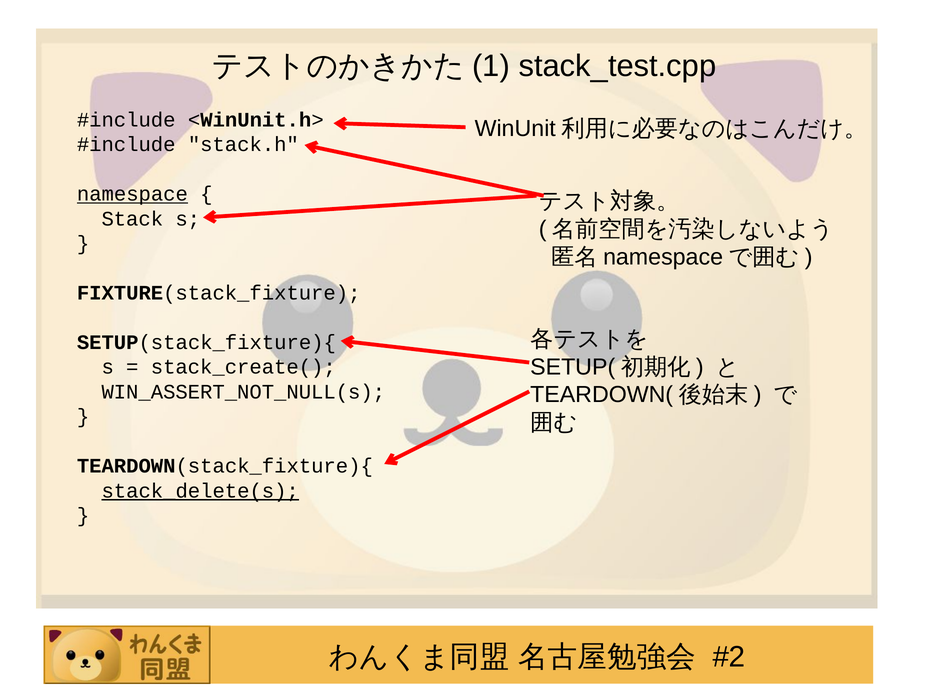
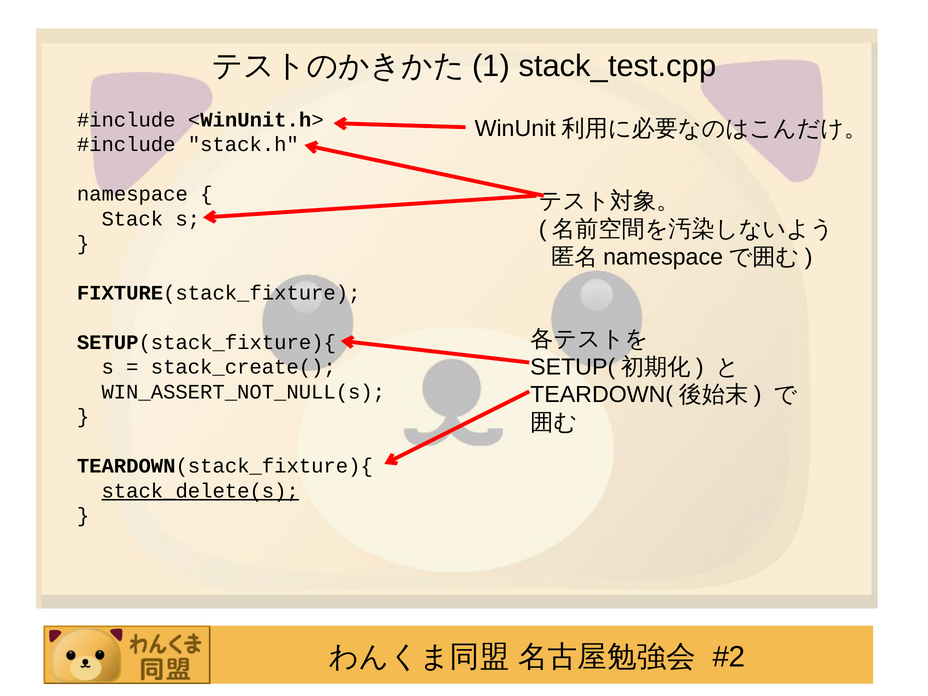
namespace underline: present -> none
